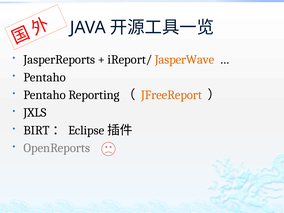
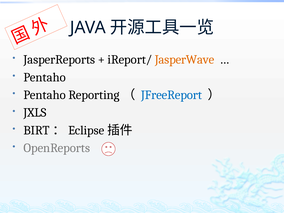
JFreeReport colour: orange -> blue
